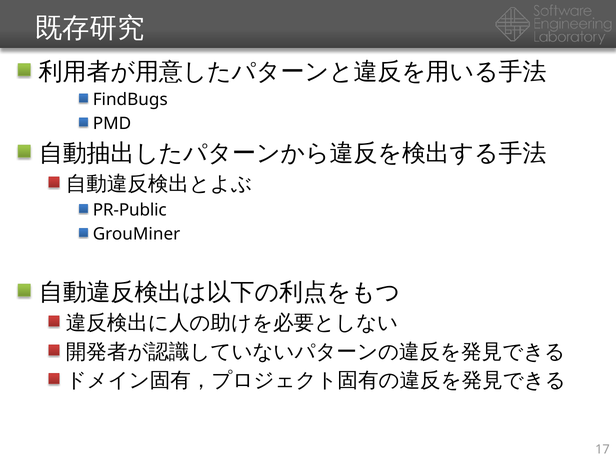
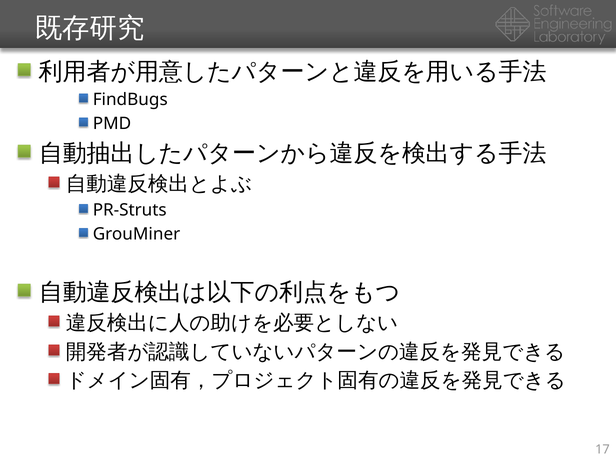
PR-Public: PR-Public -> PR-Struts
